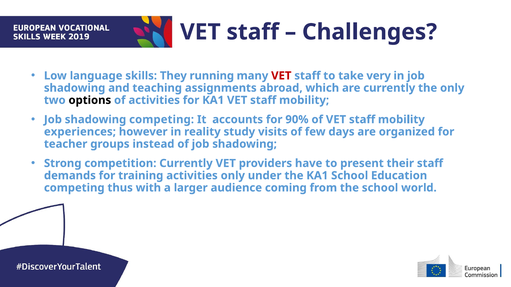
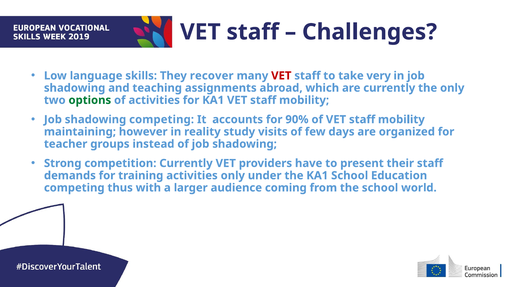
running: running -> recover
options colour: black -> green
experiences: experiences -> maintaining
